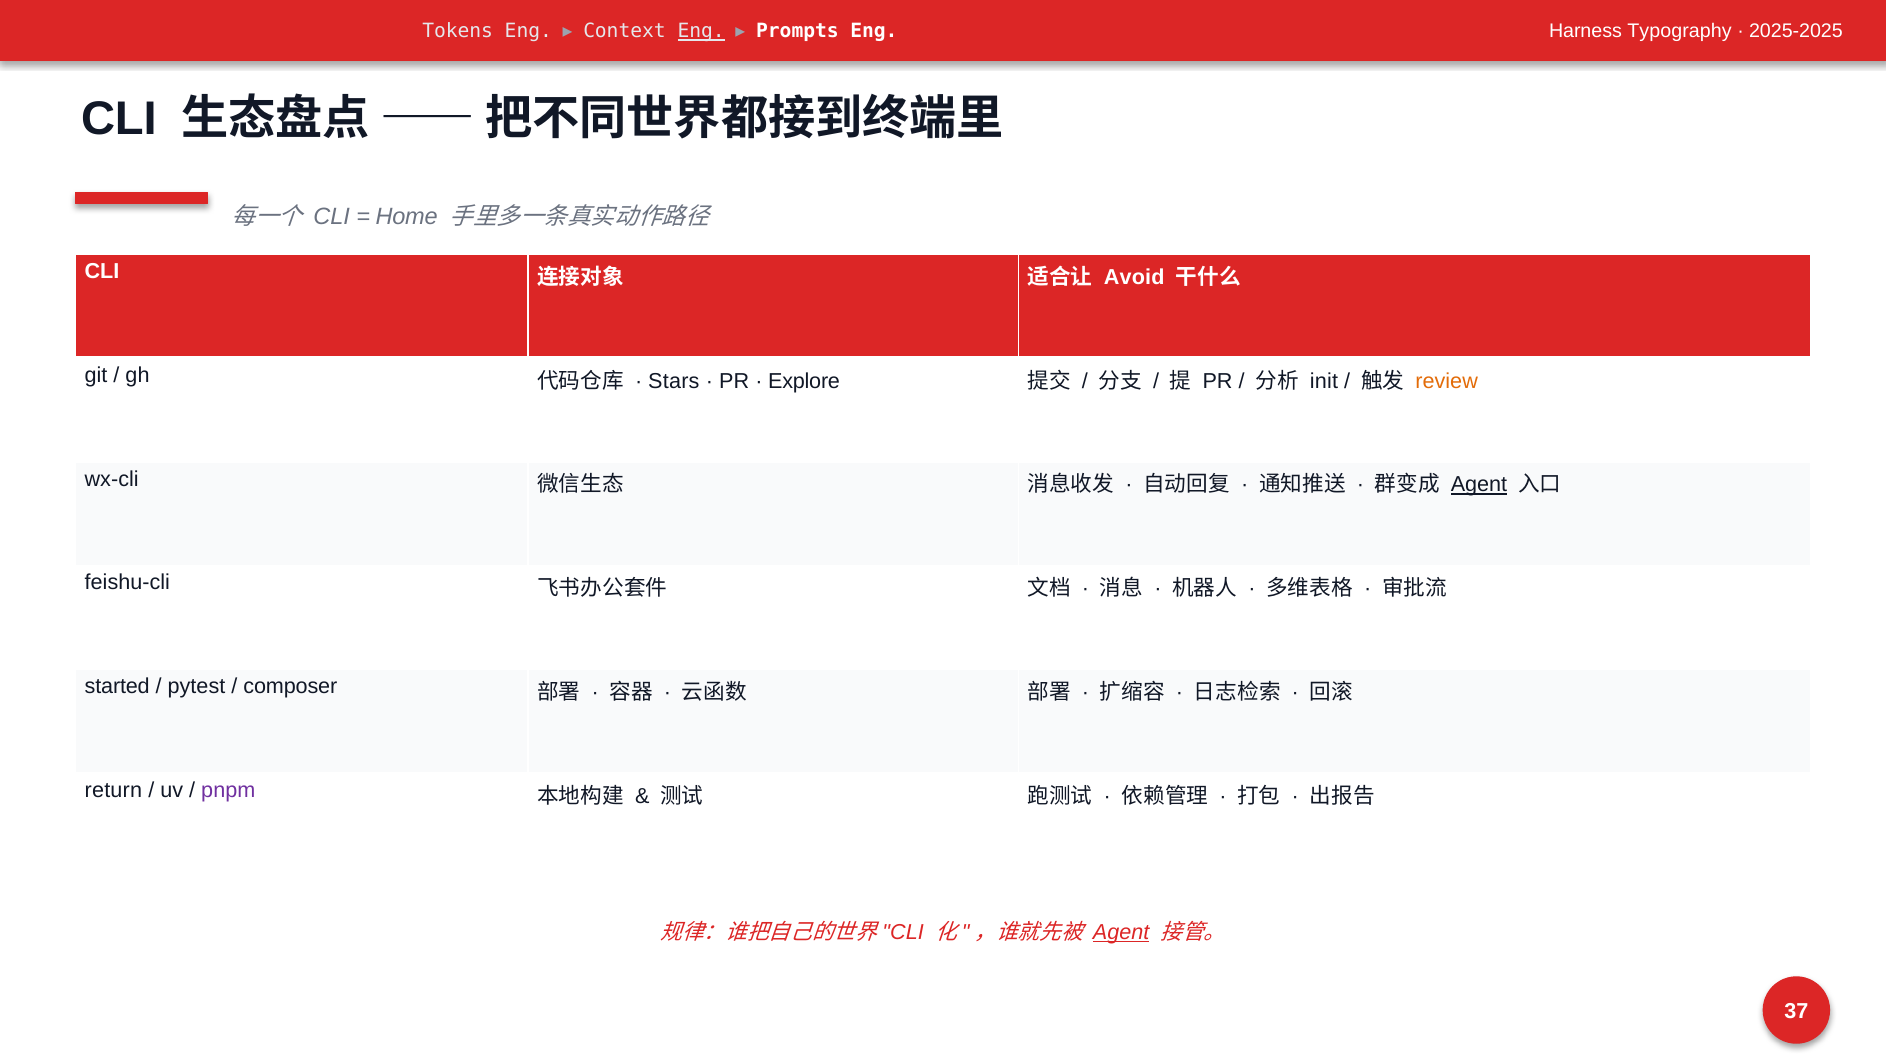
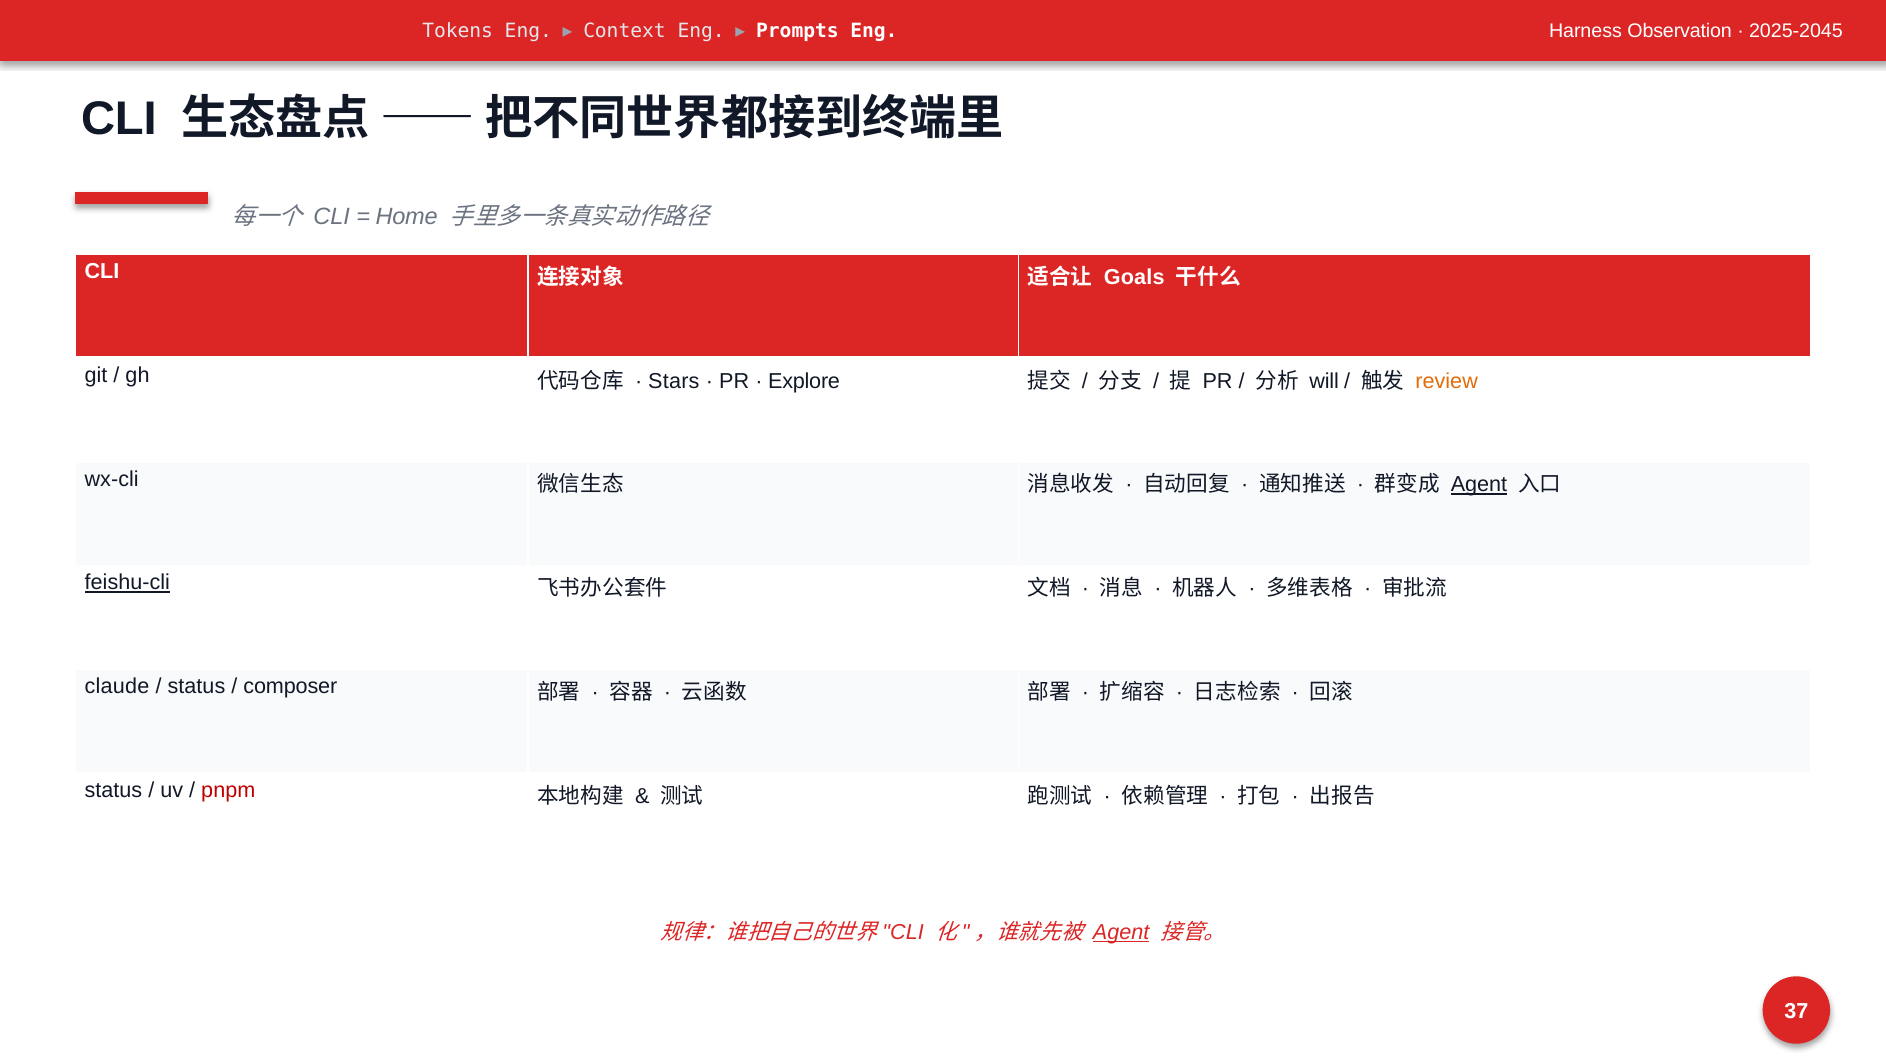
Eng at (701, 31) underline: present -> none
Typography: Typography -> Observation
2025-2025: 2025-2025 -> 2025-2045
Avoid: Avoid -> Goals
init: init -> will
feishu-cli underline: none -> present
started: started -> claude
pytest at (196, 686): pytest -> status
return at (113, 790): return -> status
pnpm colour: purple -> red
